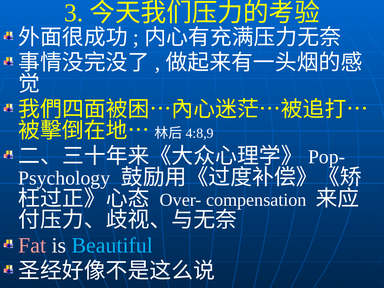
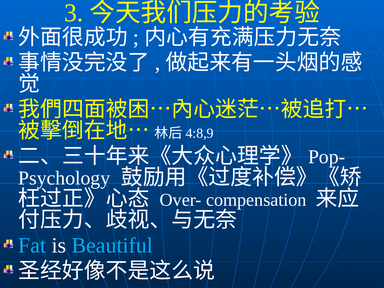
Fat colour: pink -> light blue
